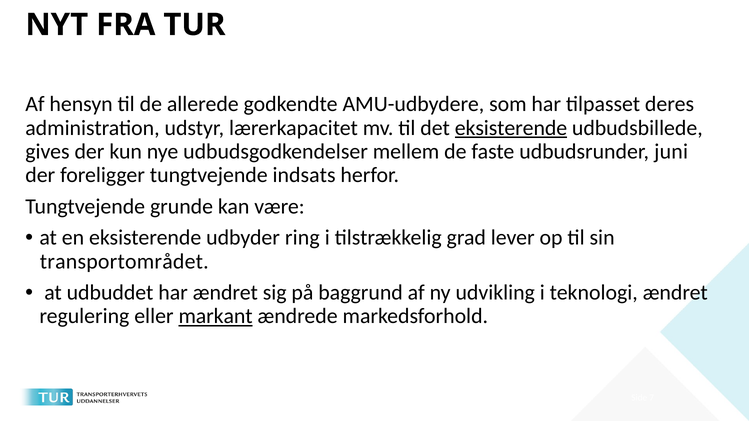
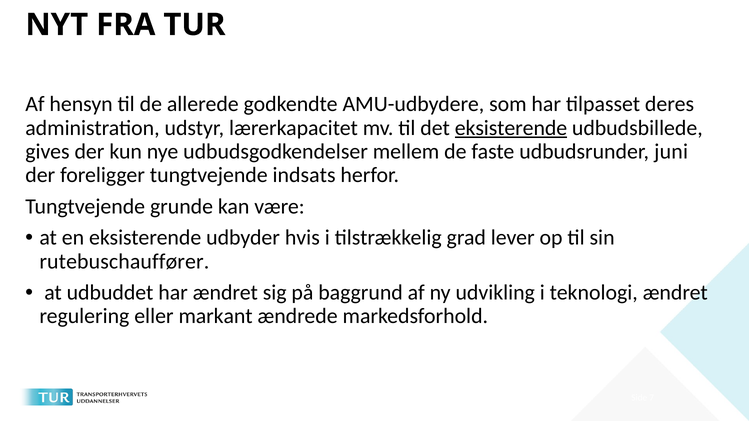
ring: ring -> hvis
transportområdet: transportområdet -> rutebuschauffører
markant underline: present -> none
